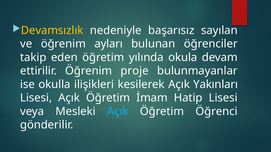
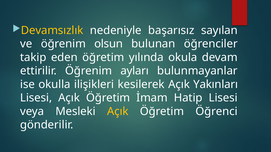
ayları: ayları -> olsun
proje: proje -> ayları
Açık at (118, 112) colour: light blue -> yellow
